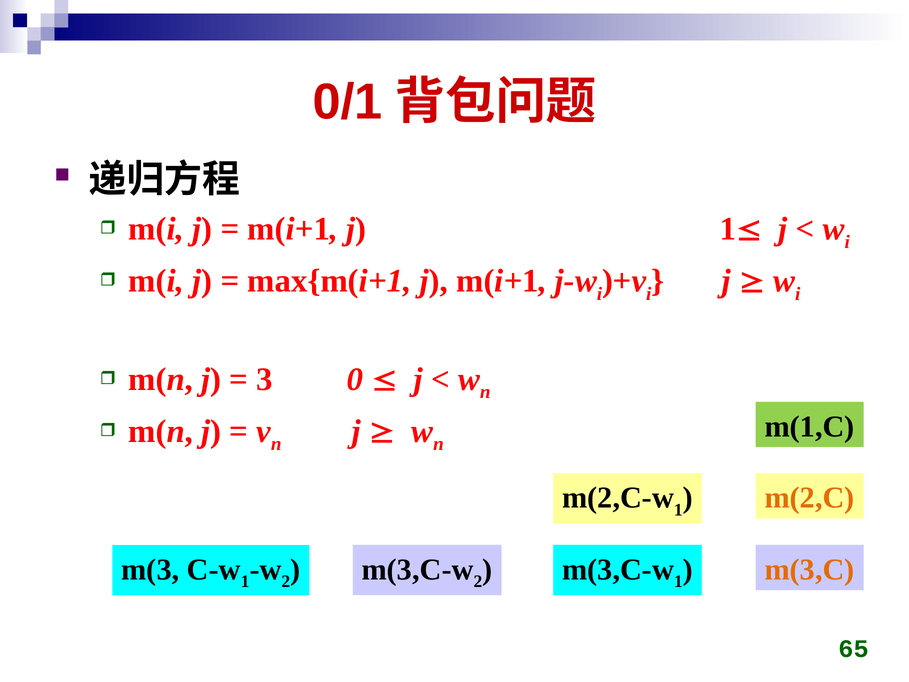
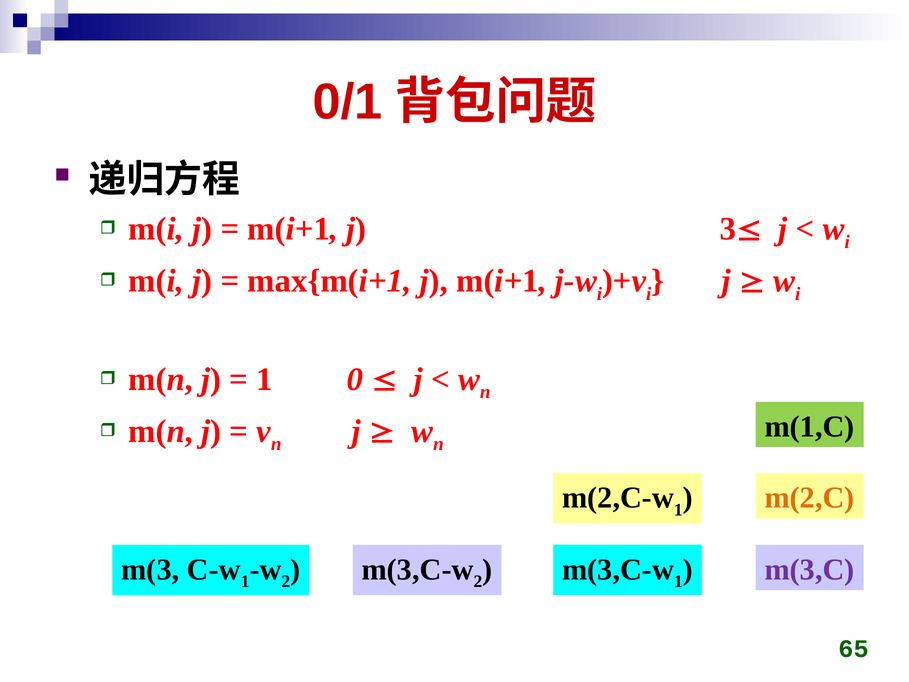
j 1: 1 -> 3
3 at (265, 379): 3 -> 1
m(3,C colour: orange -> purple
